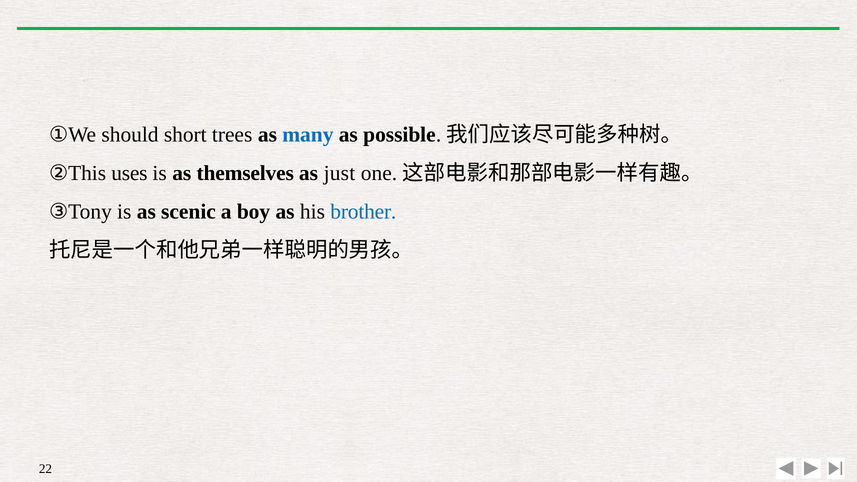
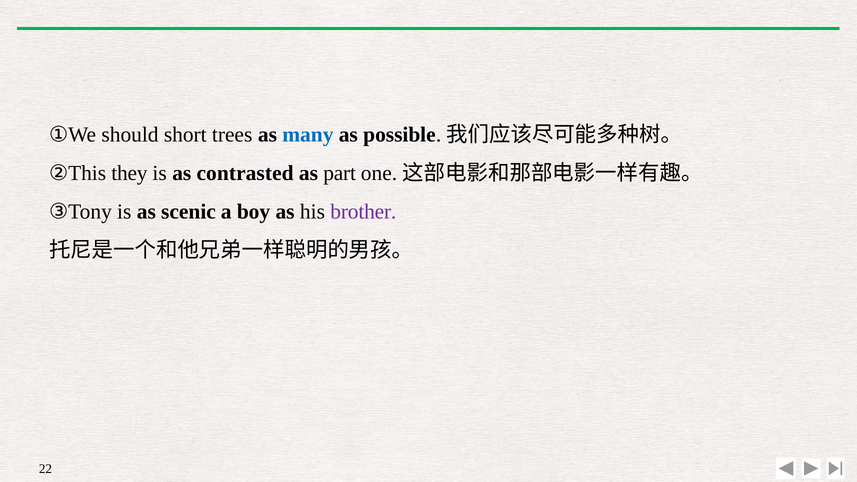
uses: uses -> they
themselves: themselves -> contrasted
just: just -> part
brother colour: blue -> purple
